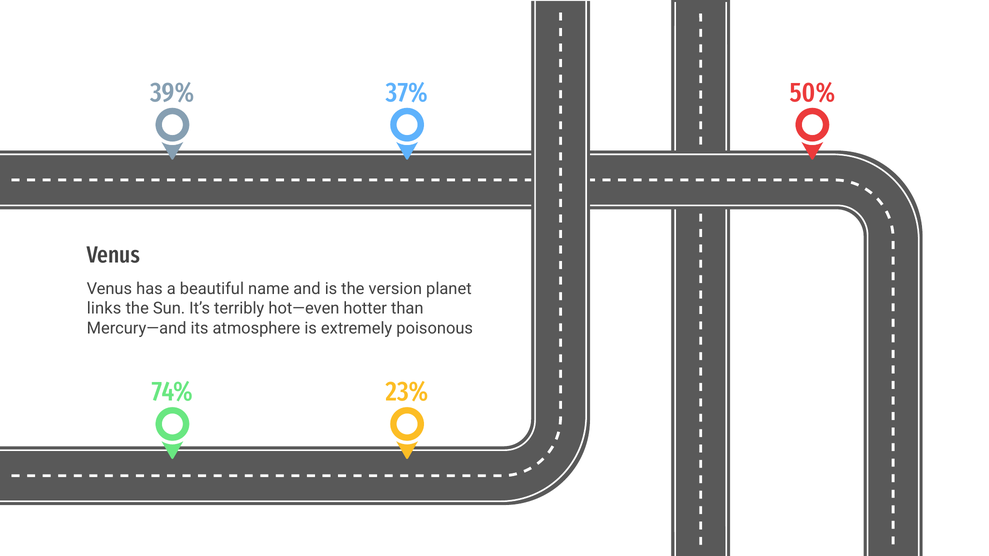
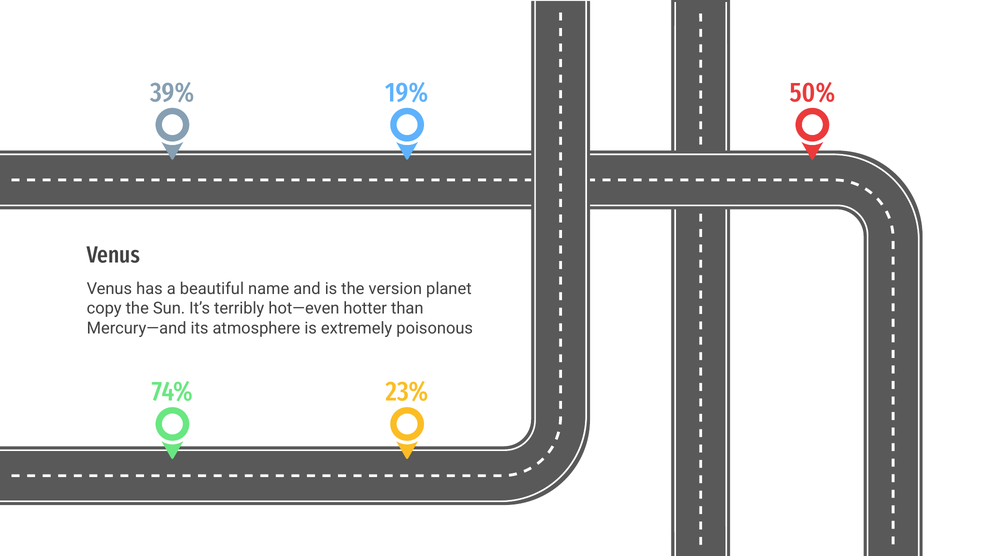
37%: 37% -> 19%
links: links -> copy
